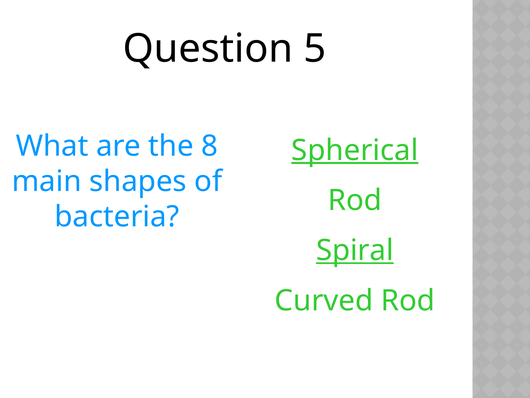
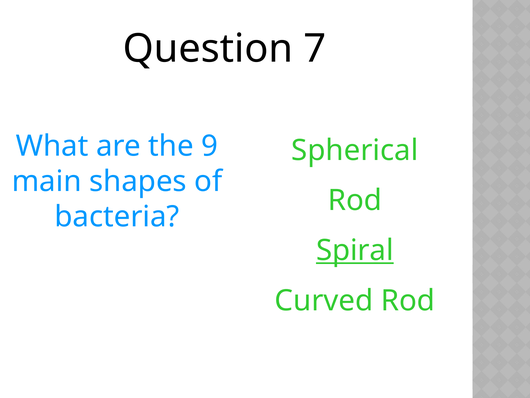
5: 5 -> 7
8: 8 -> 9
Spherical underline: present -> none
